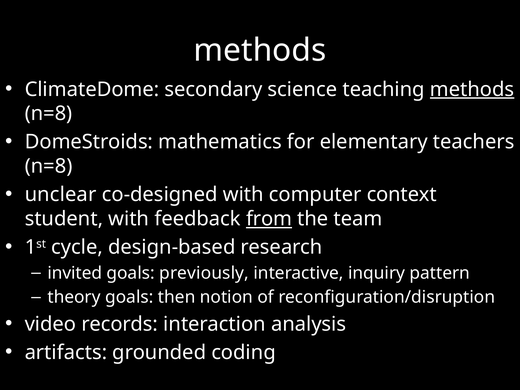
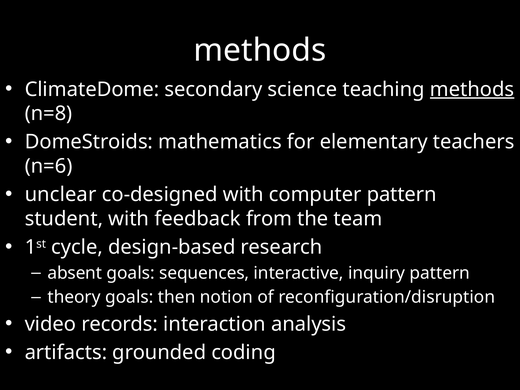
n=8 at (49, 166): n=8 -> n=6
computer context: context -> pattern
from underline: present -> none
invited: invited -> absent
previously: previously -> sequences
